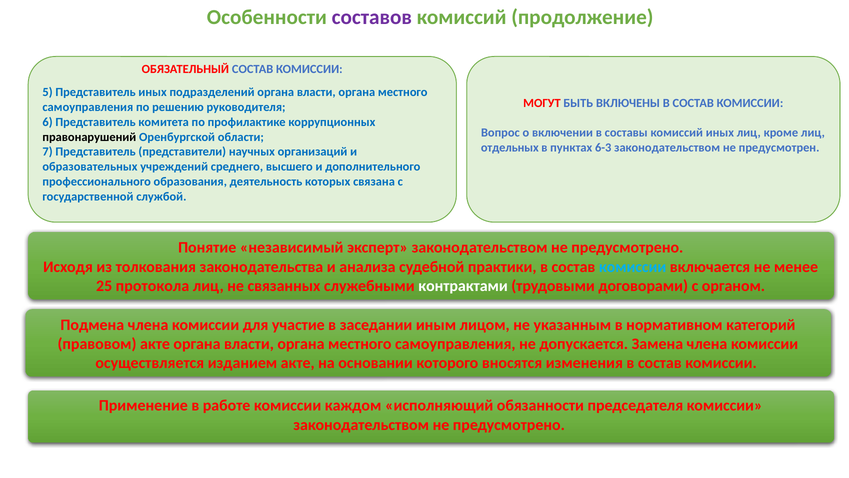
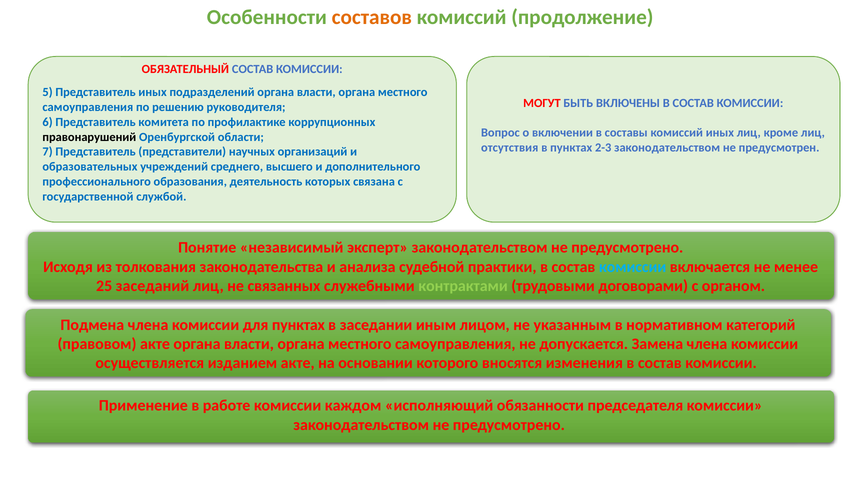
составов colour: purple -> orange
отдельных: отдельных -> отсутствия
6-3: 6-3 -> 2-3
протокола: протокола -> заседаний
контрактами colour: white -> light green
для участие: участие -> пунктах
